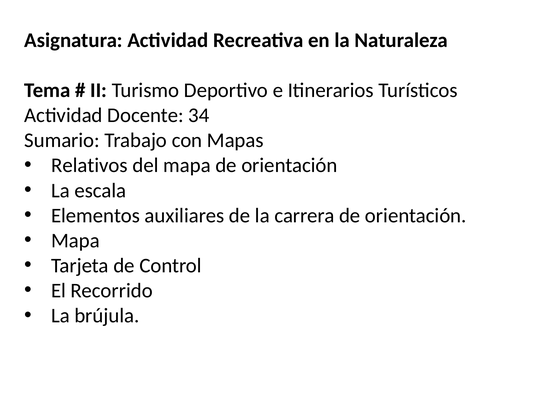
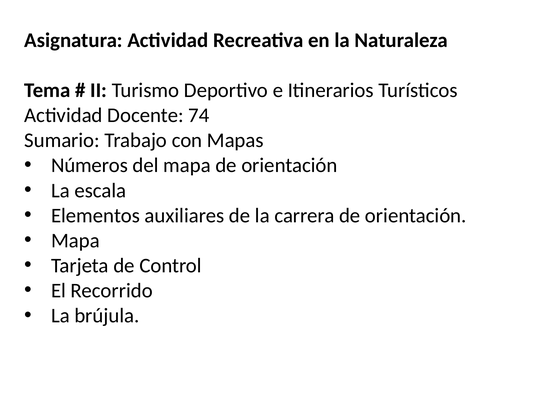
34: 34 -> 74
Relativos: Relativos -> Números
